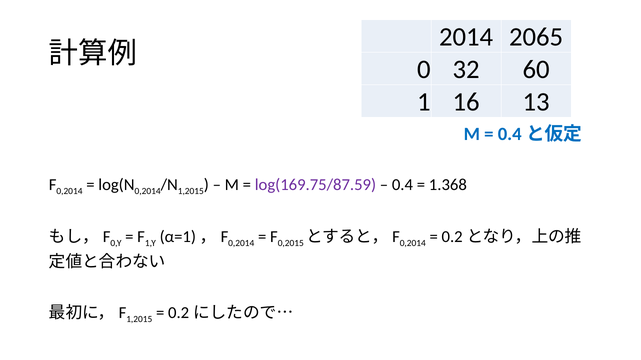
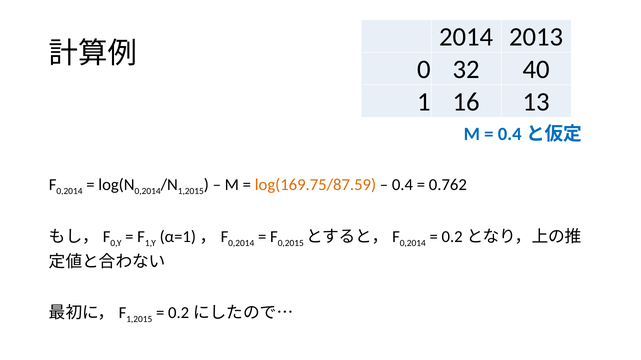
2065: 2065 -> 2013
60: 60 -> 40
log(169.75/87.59 colour: purple -> orange
1.368: 1.368 -> 0.762
